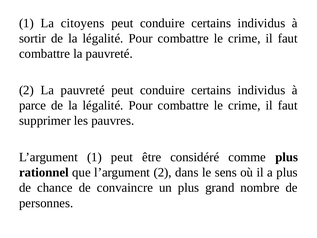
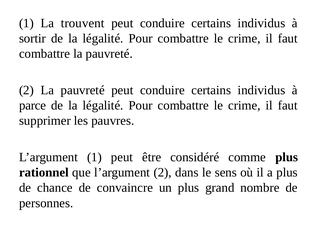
citoyens: citoyens -> trouvent
